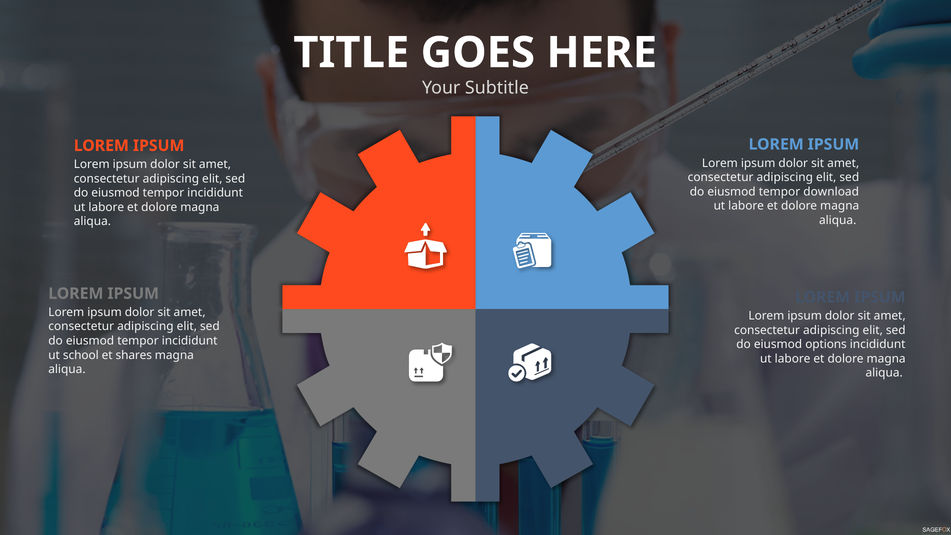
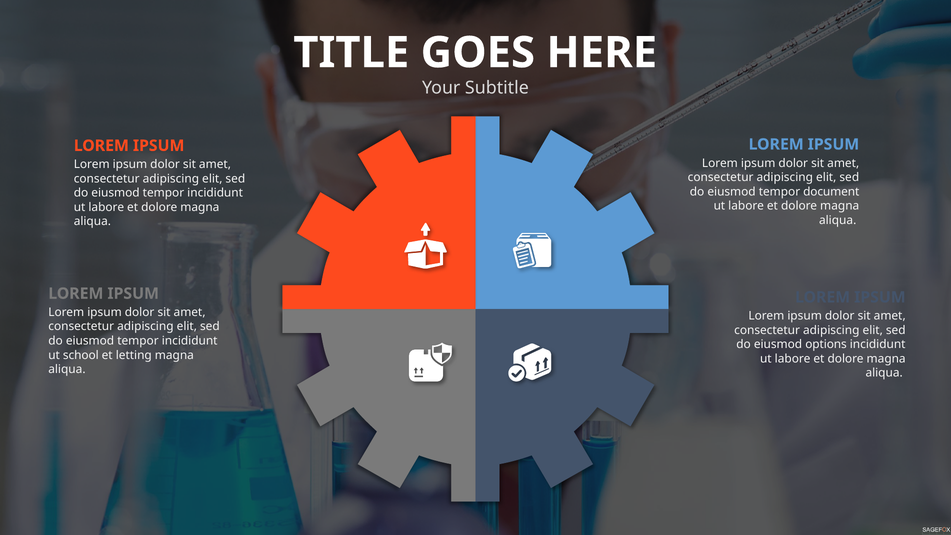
download: download -> document
shares: shares -> letting
